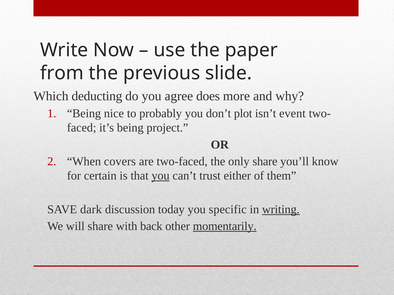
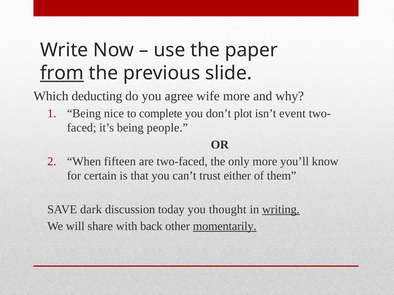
from underline: none -> present
does: does -> wife
probably: probably -> complete
project: project -> people
covers: covers -> fifteen
only share: share -> more
you at (161, 176) underline: present -> none
specific: specific -> thought
